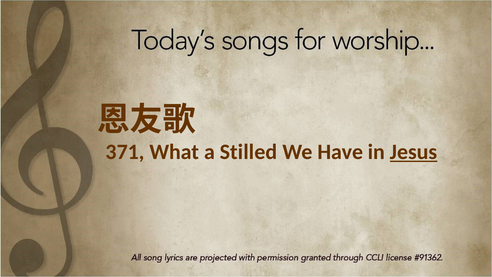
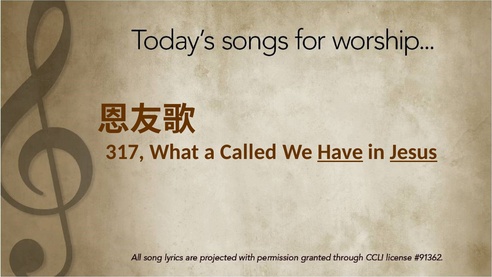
371: 371 -> 317
Stilled: Stilled -> Called
Have underline: none -> present
